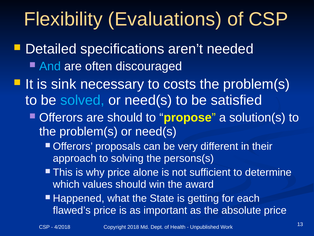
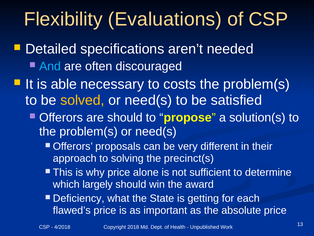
sink: sink -> able
solved colour: light blue -> yellow
persons(s: persons(s -> precinct(s
values: values -> largely
Happened: Happened -> Deficiency
